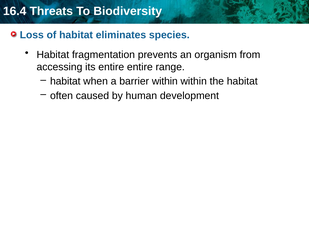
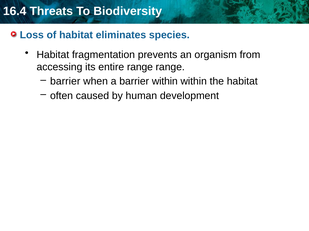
entire entire: entire -> range
habitat at (65, 82): habitat -> barrier
